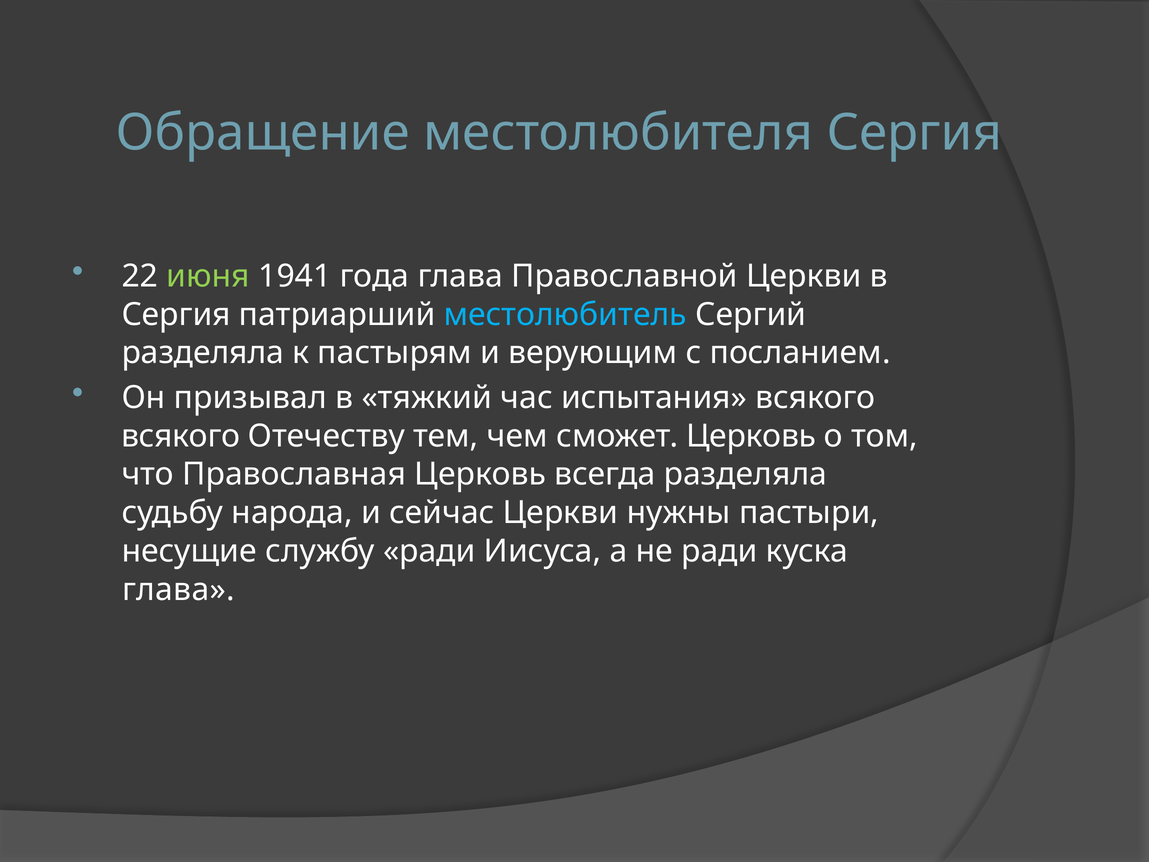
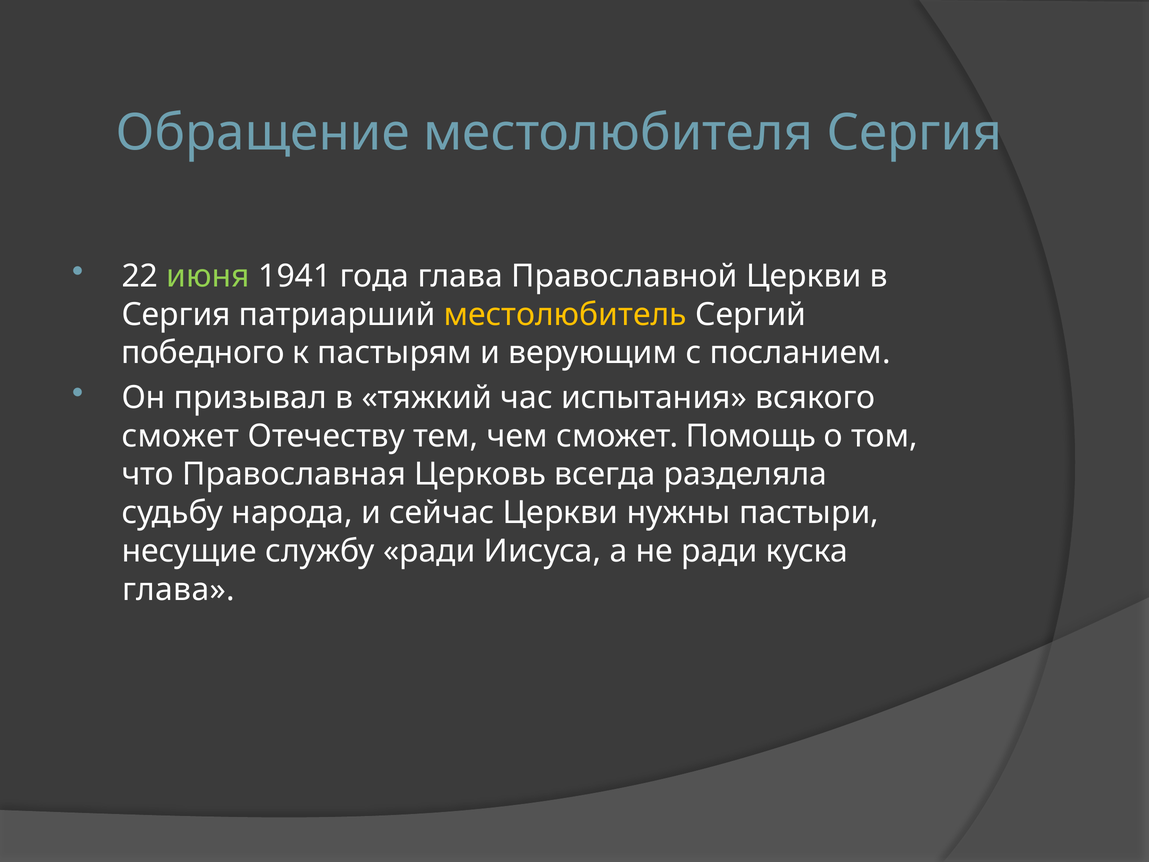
местолюбитель colour: light blue -> yellow
разделяла at (203, 353): разделяла -> победного
всякого at (181, 436): всякого -> сможет
сможет Церковь: Церковь -> Помощь
